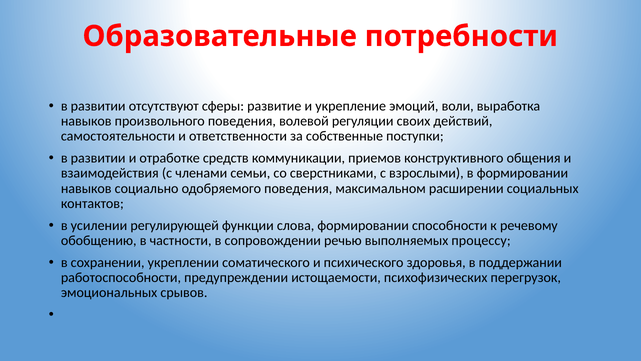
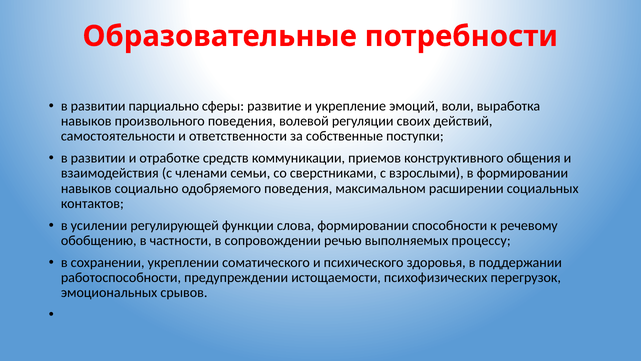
отсутствуют: отсутствуют -> парциально
